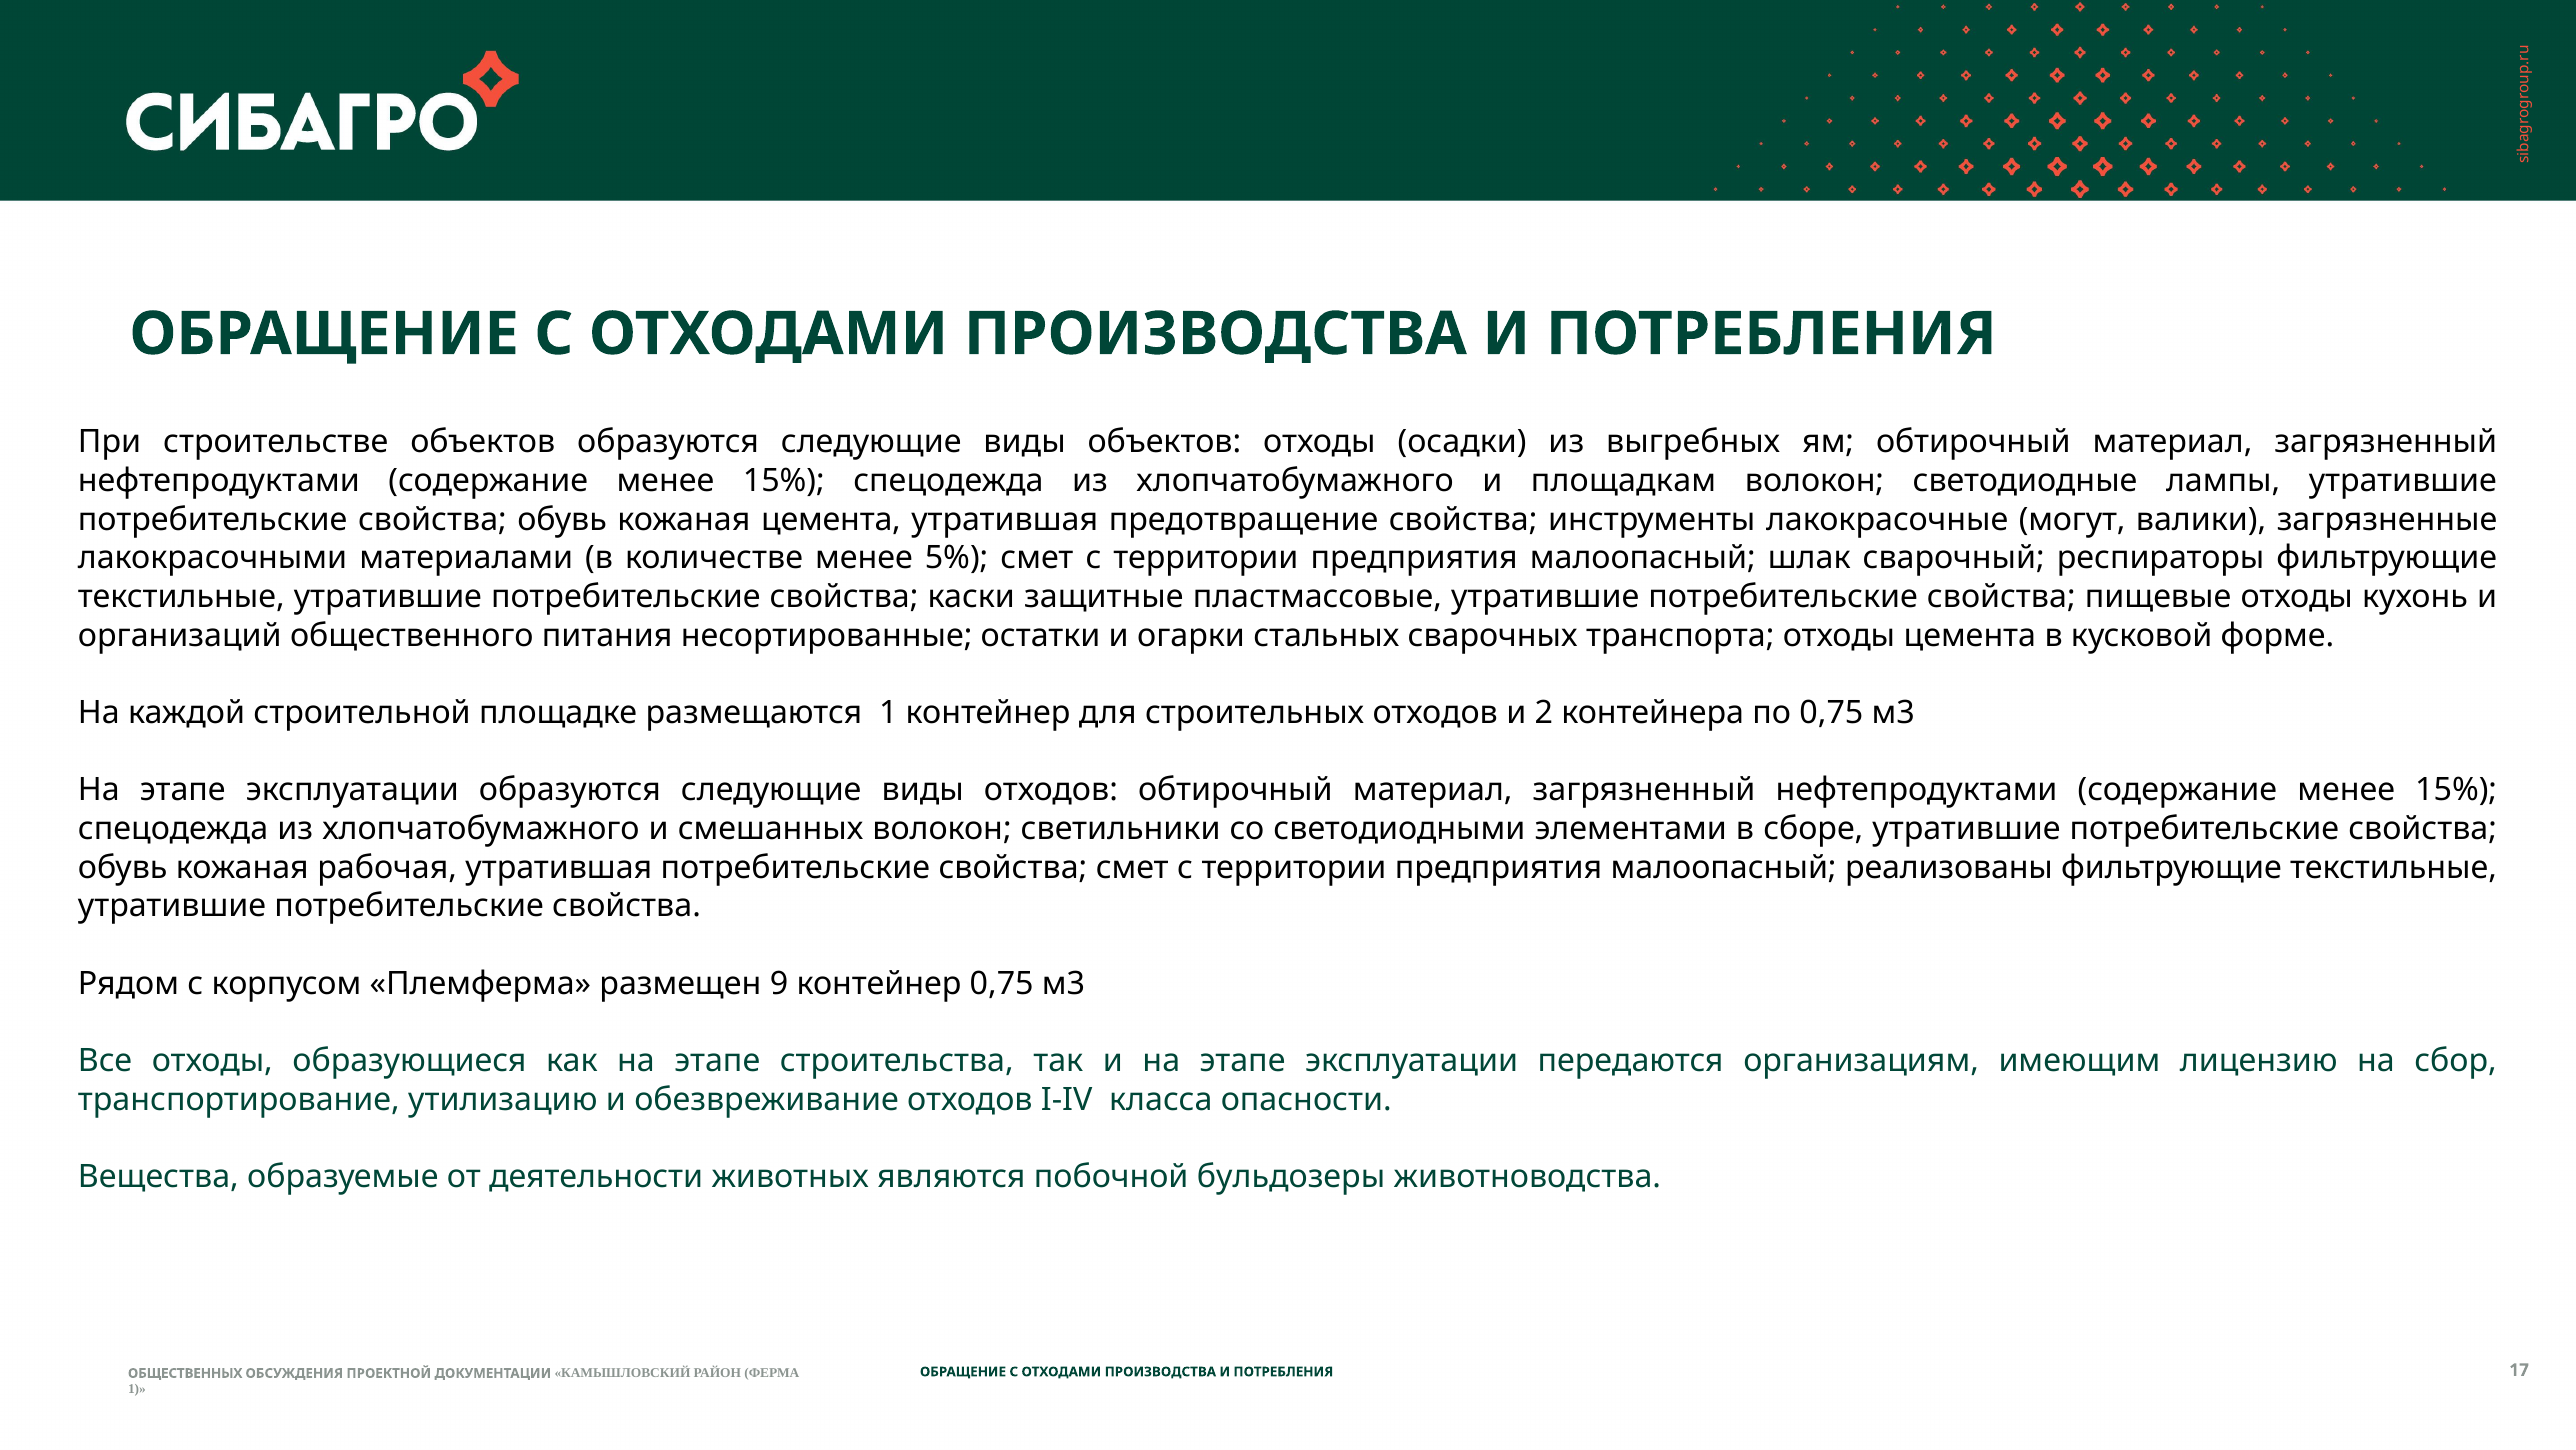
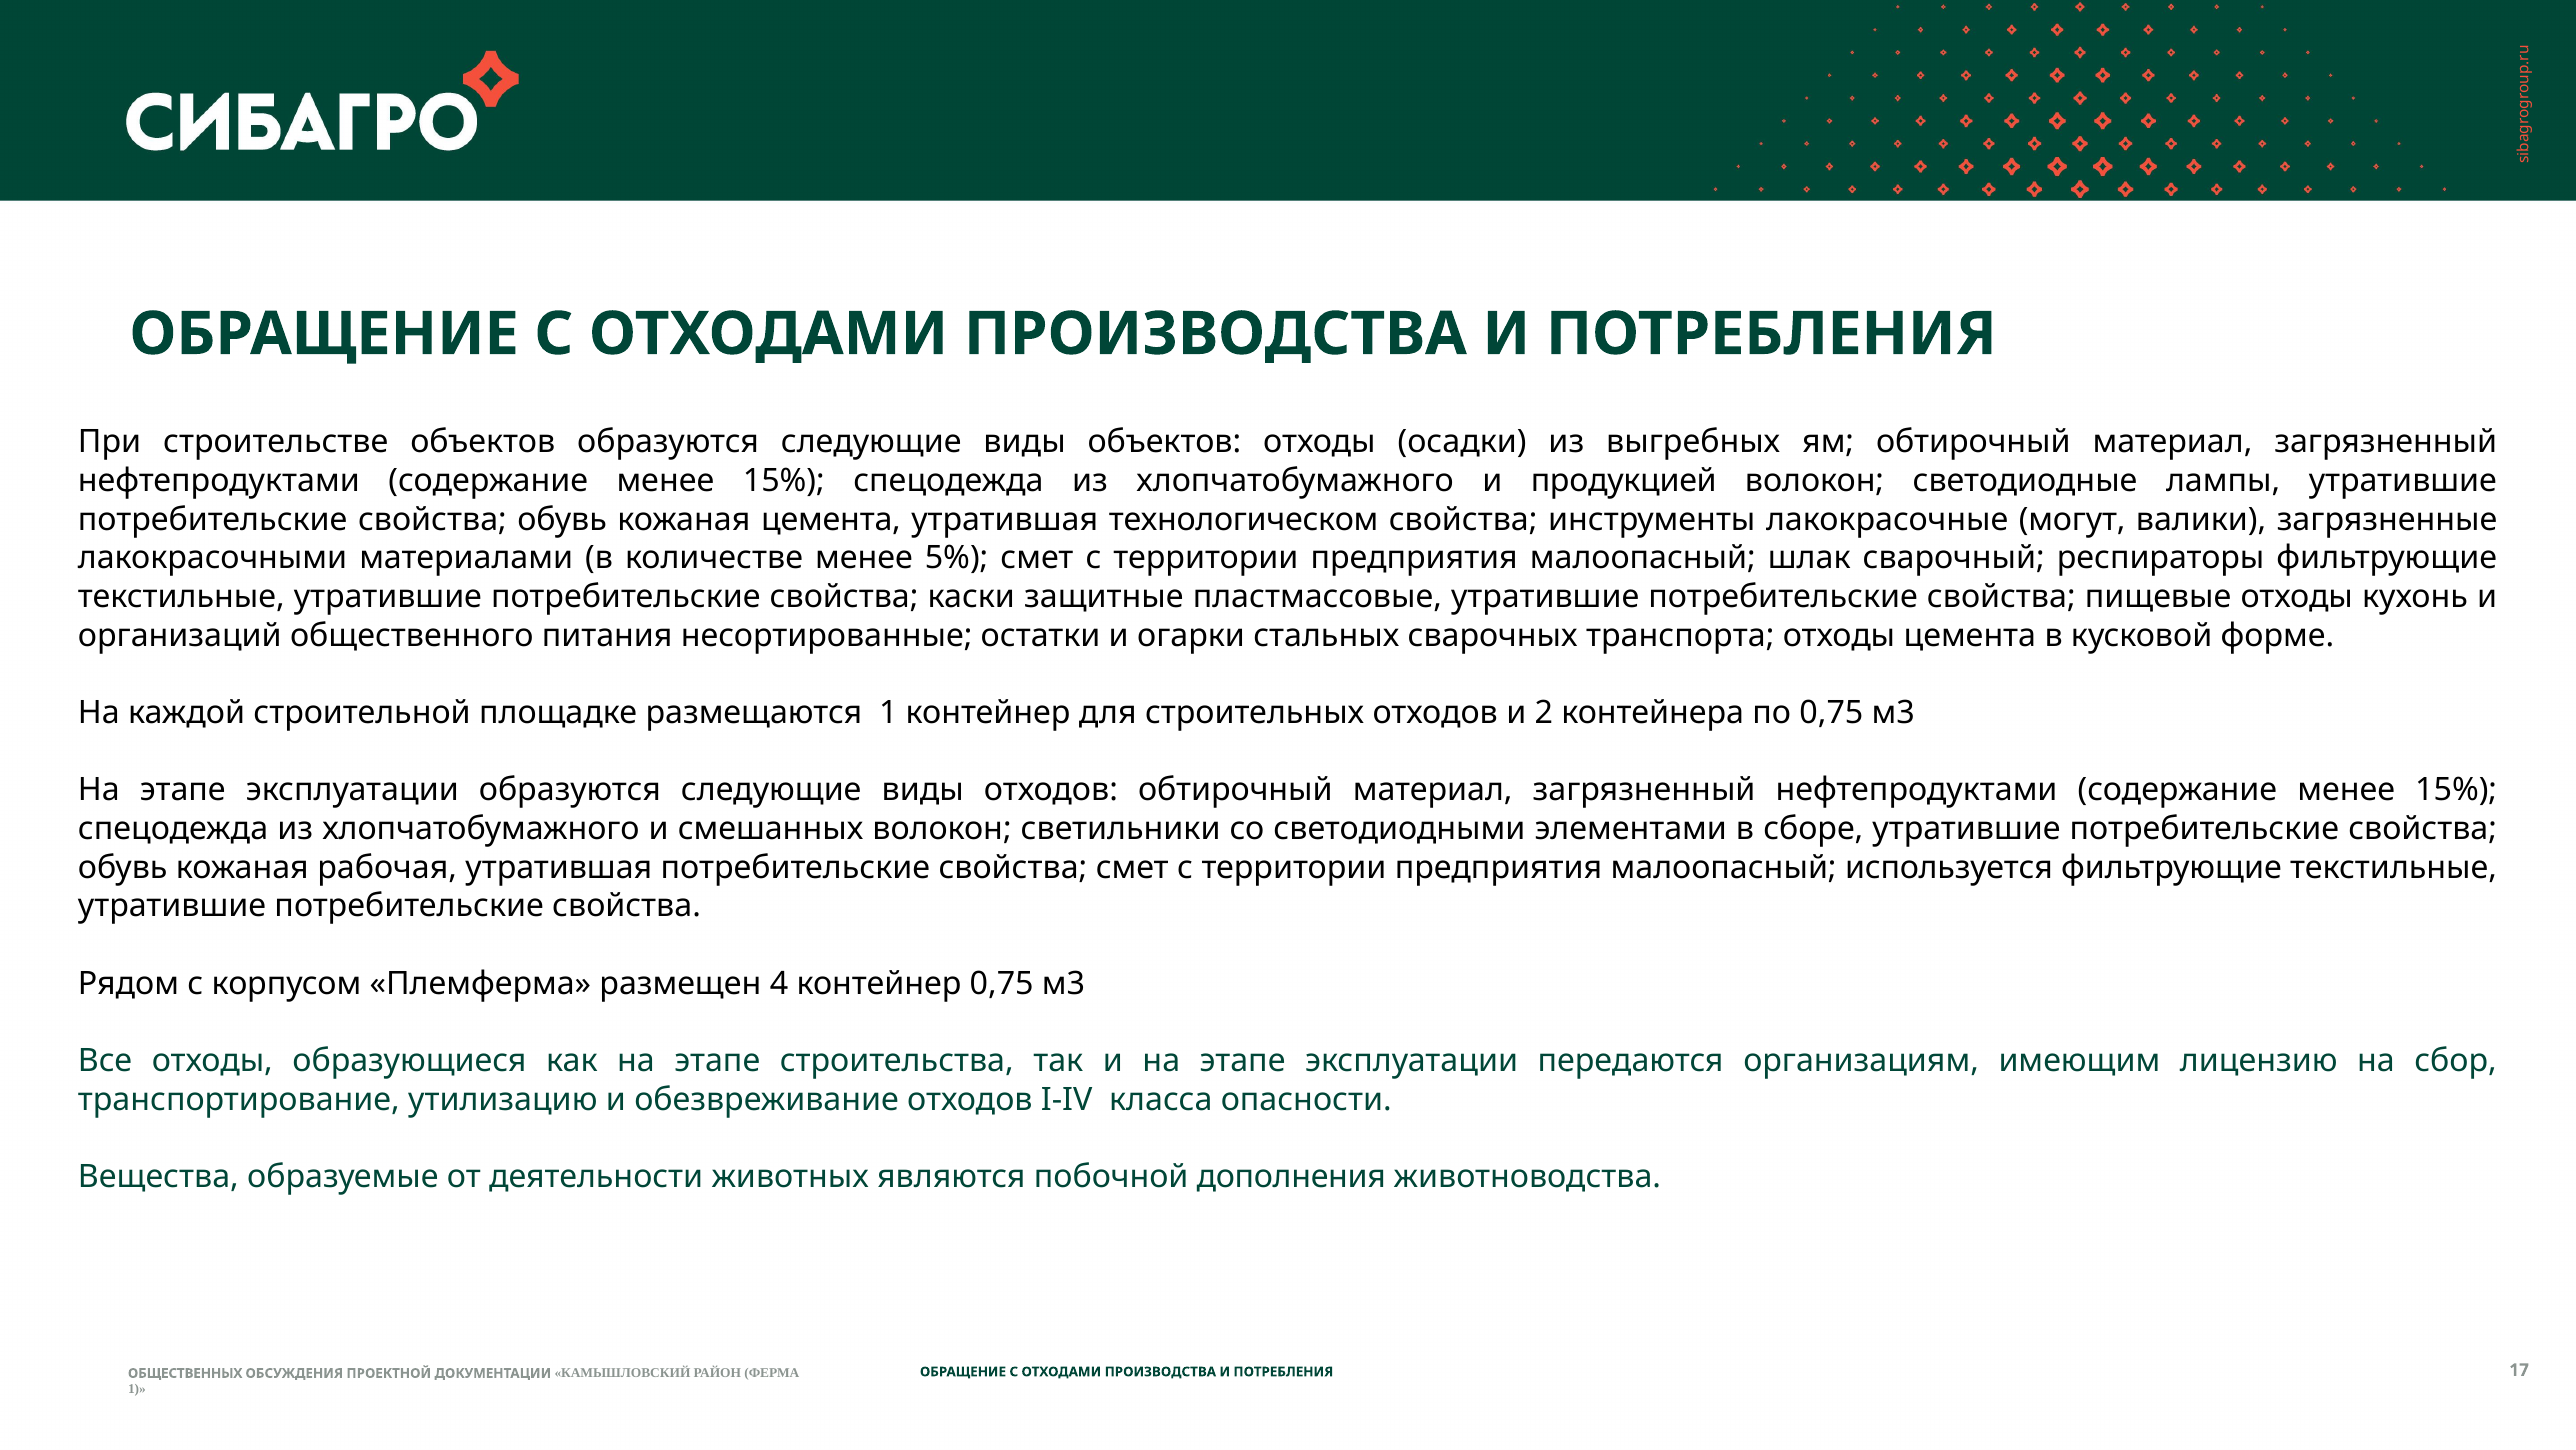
площадкам: площадкам -> продукцией
предотвращение: предотвращение -> технологическом
реализованы: реализованы -> используется
9: 9 -> 4
бульдозеры: бульдозеры -> дополнения
